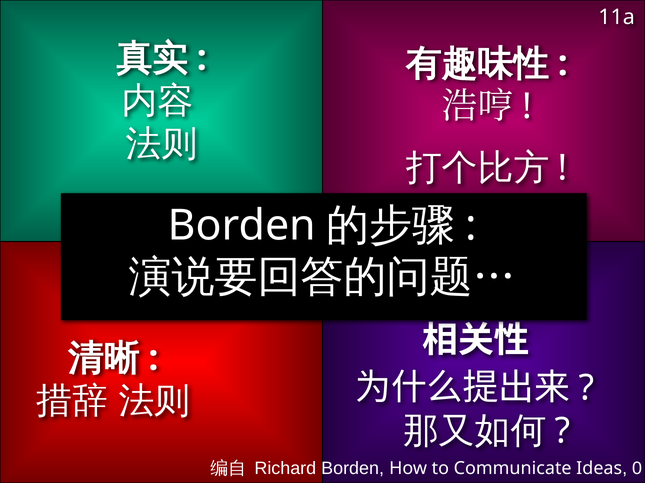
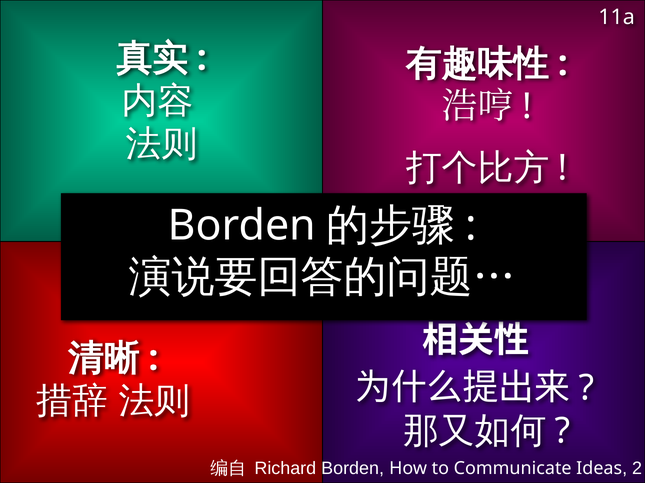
0: 0 -> 2
